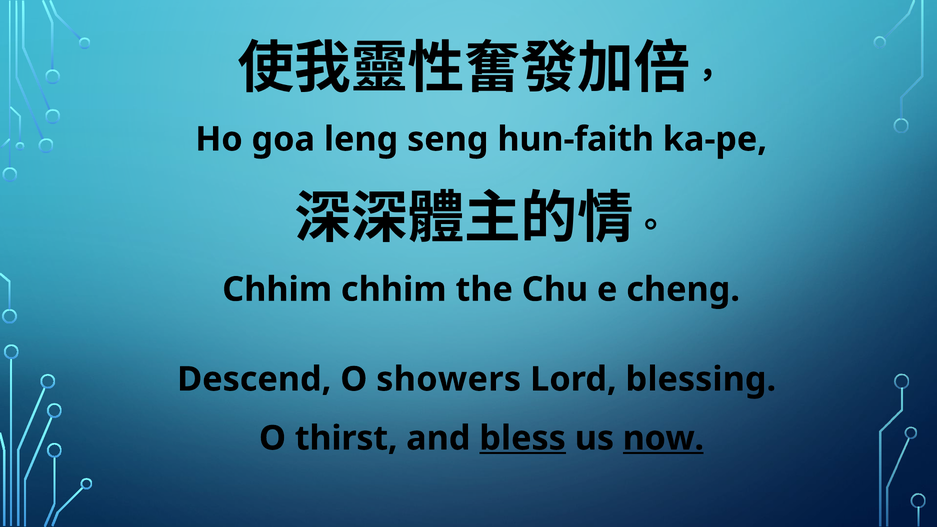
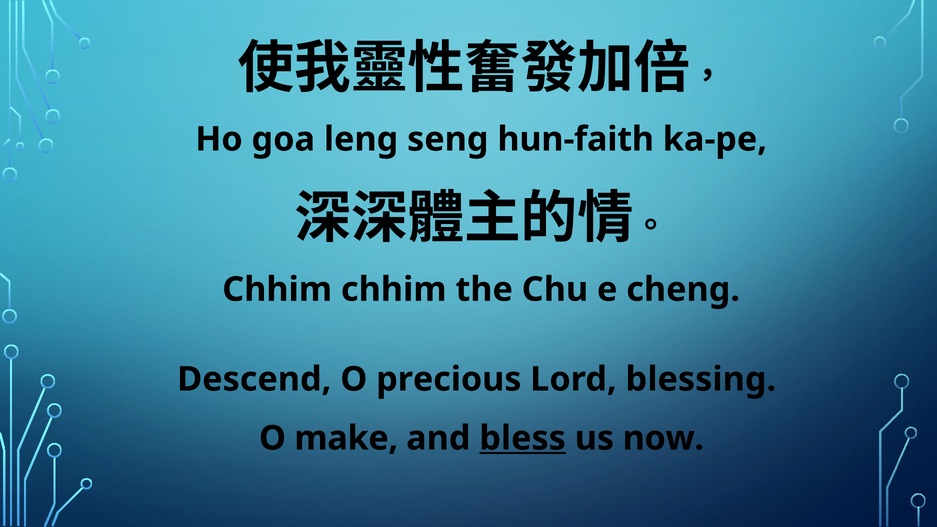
showers: showers -> precious
thirst: thirst -> make
now underline: present -> none
